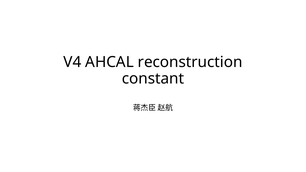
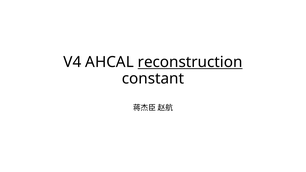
reconstruction underline: none -> present
